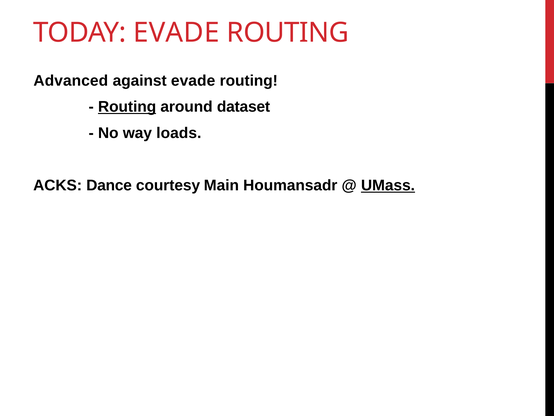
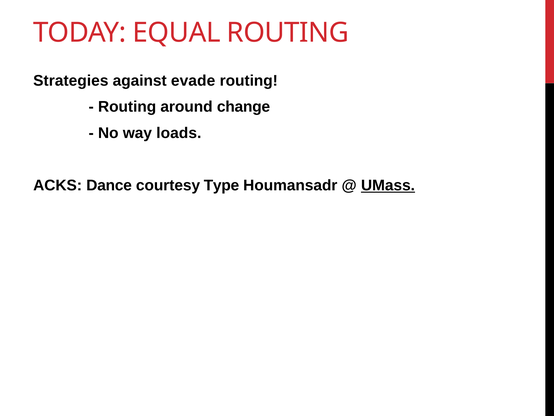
TODAY EVADE: EVADE -> EQUAL
Advanced: Advanced -> Strategies
Routing at (127, 107) underline: present -> none
dataset: dataset -> change
Main: Main -> Type
